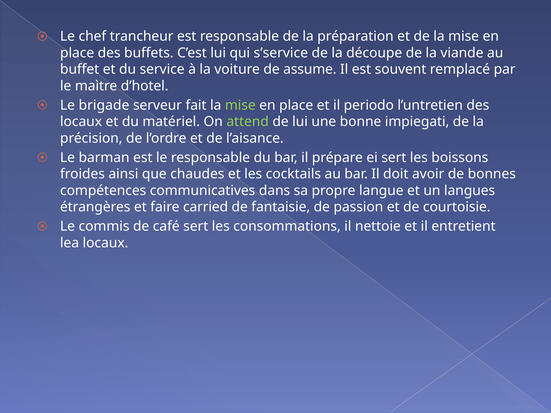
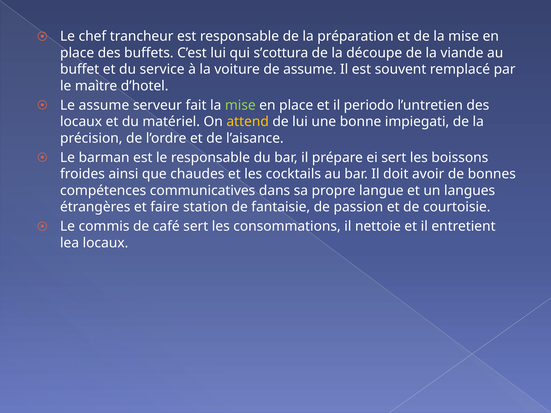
s’service: s’service -> s’cottura
Le brigade: brigade -> assume
attend colour: light green -> yellow
carried: carried -> station
